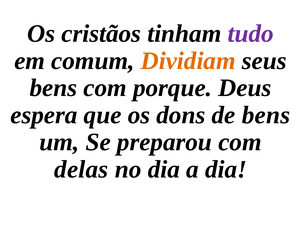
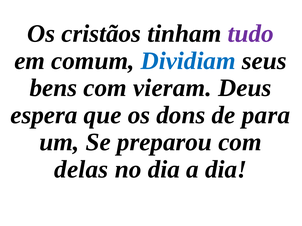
Dividiam colour: orange -> blue
porque: porque -> vieram
de bens: bens -> para
